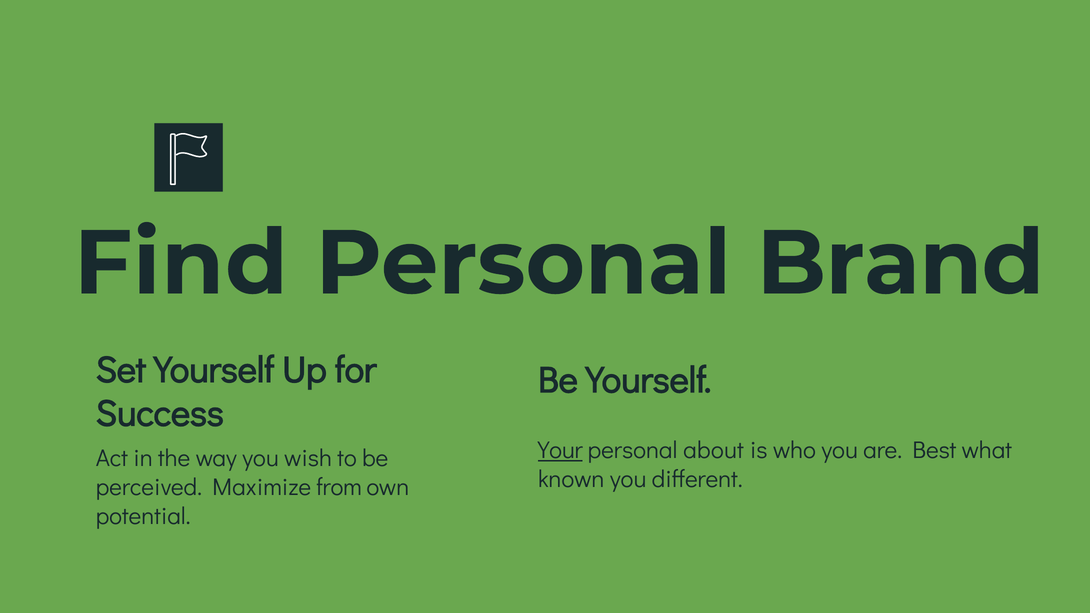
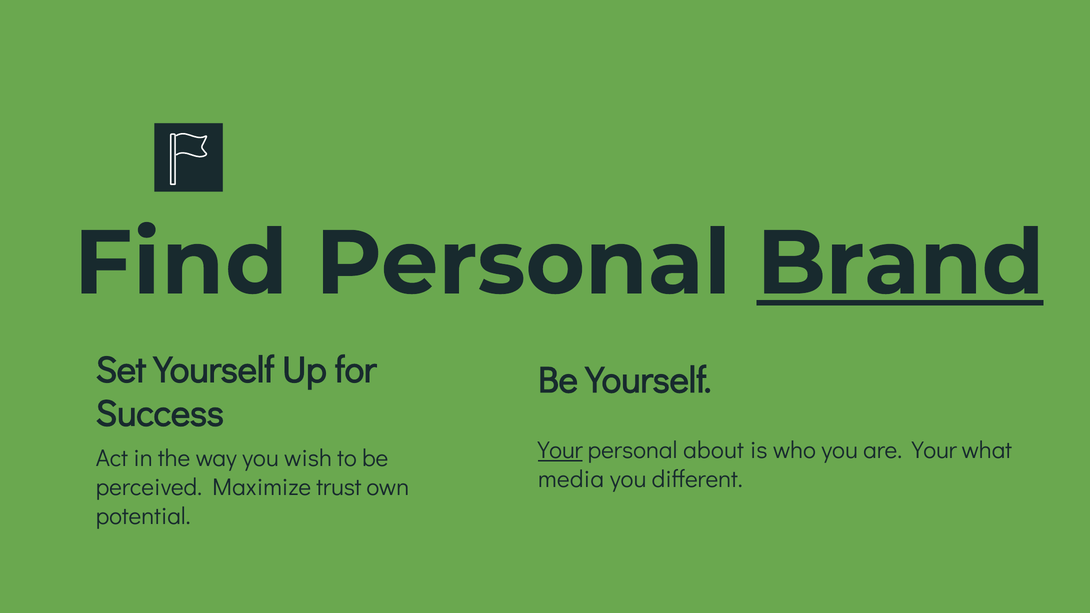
Brand underline: none -> present
are Best: Best -> Your
known: known -> media
from: from -> trust
